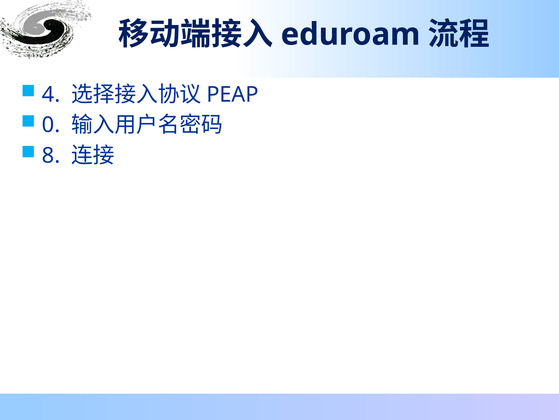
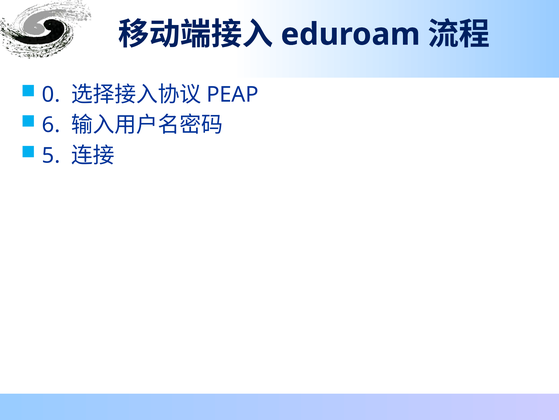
4: 4 -> 0
0: 0 -> 6
8: 8 -> 5
